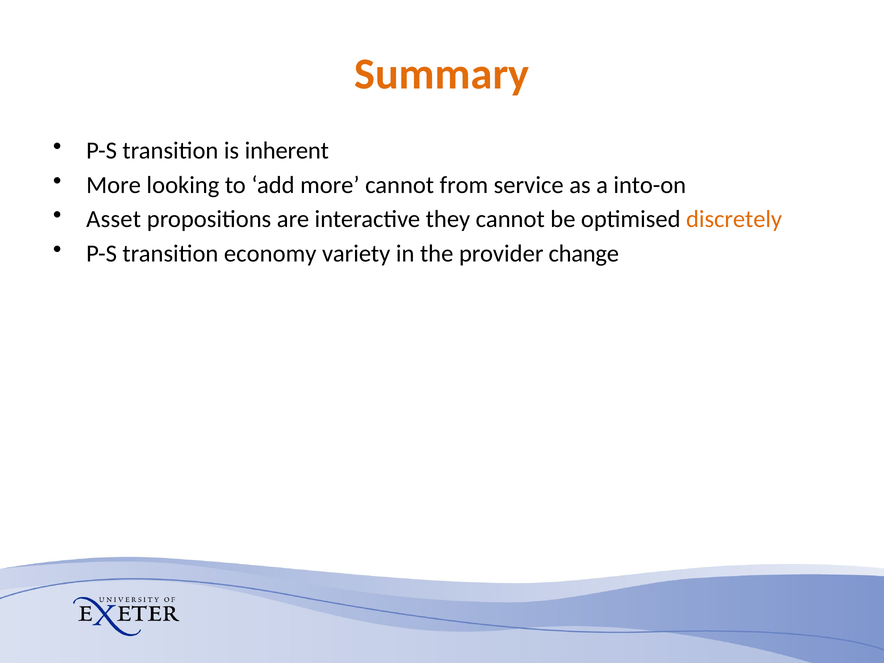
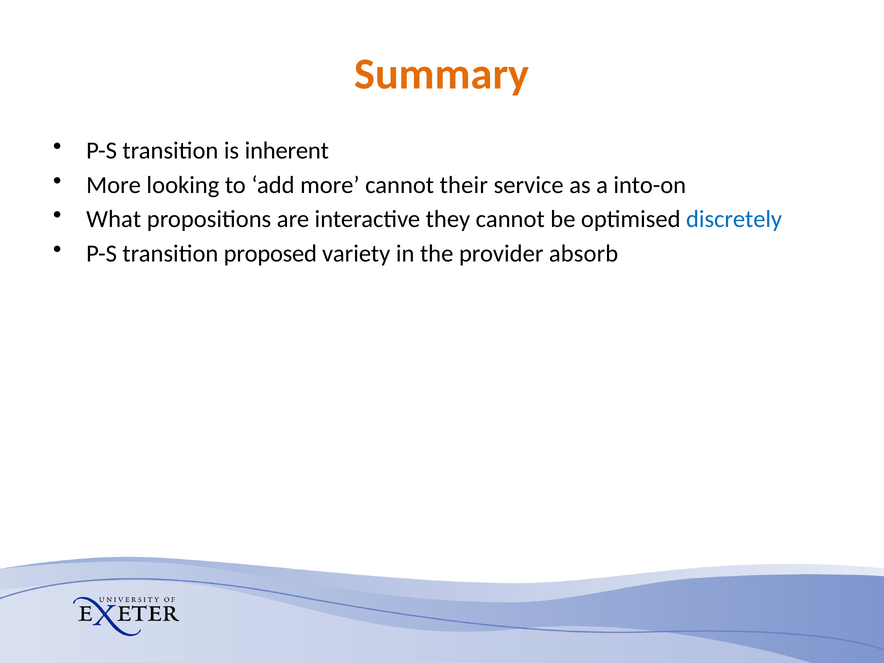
from: from -> their
Asset: Asset -> What
discretely colour: orange -> blue
economy: economy -> proposed
change: change -> absorb
